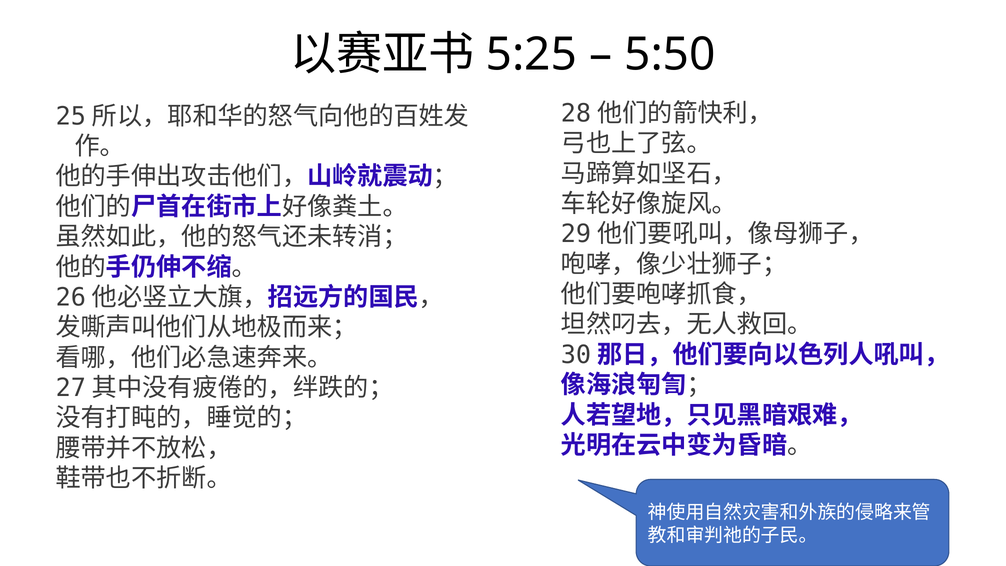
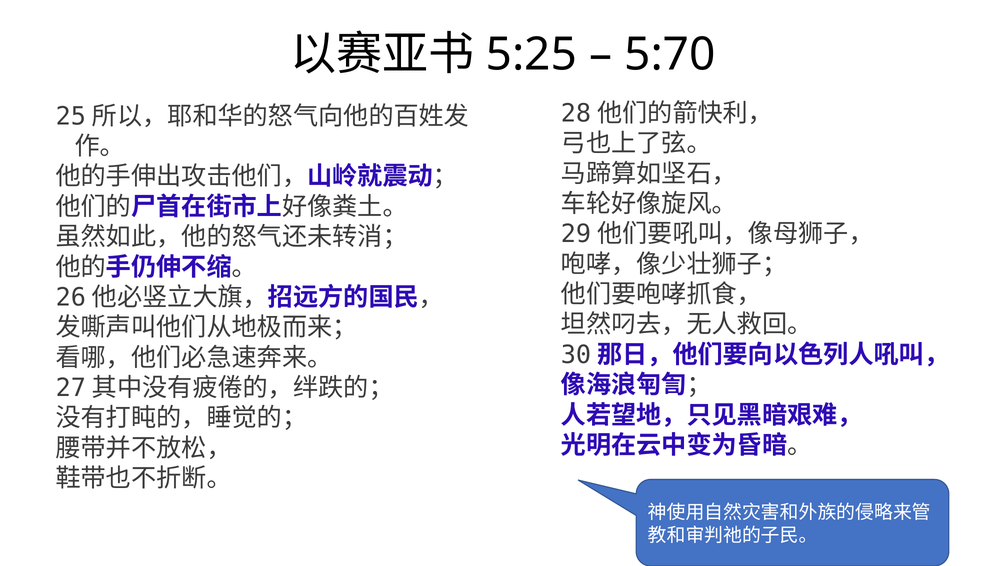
5:50: 5:50 -> 5:70
